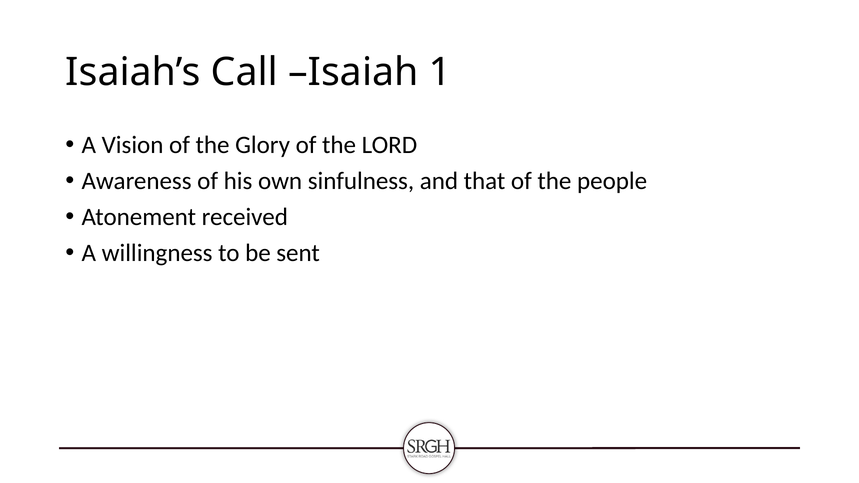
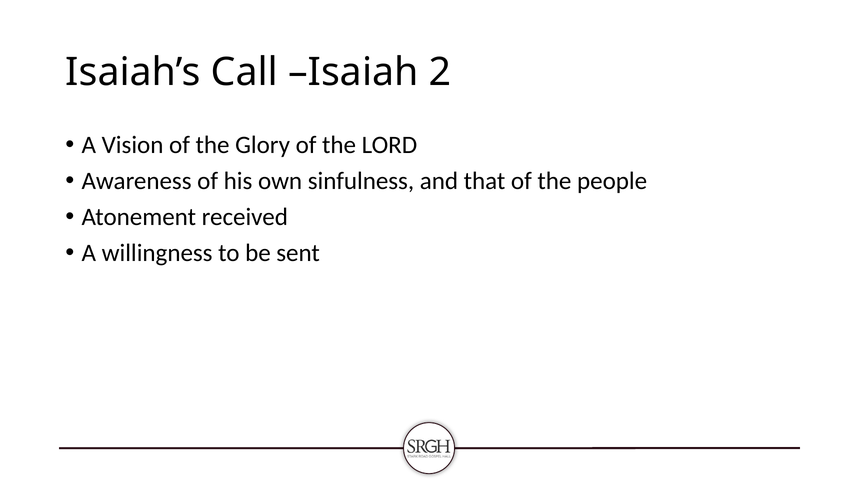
1: 1 -> 2
